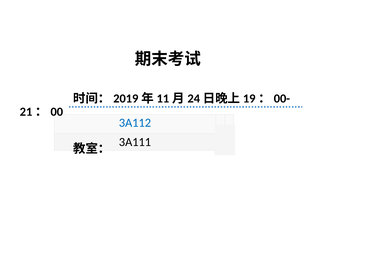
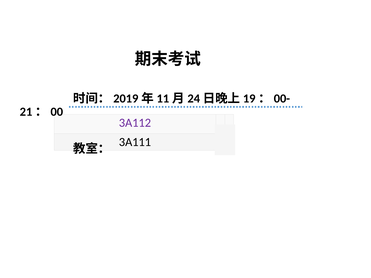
3A112 colour: blue -> purple
